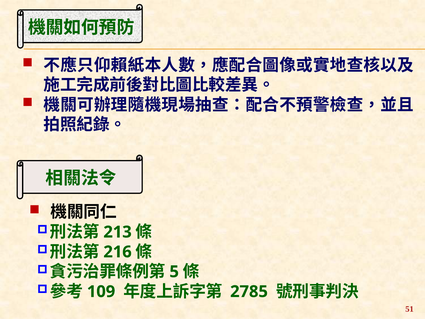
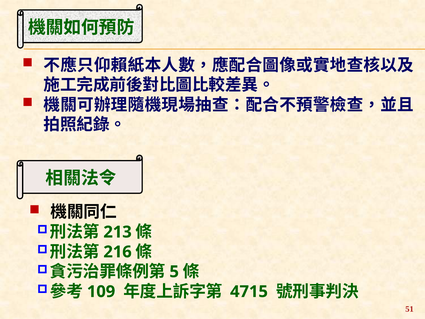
2785: 2785 -> 4715
